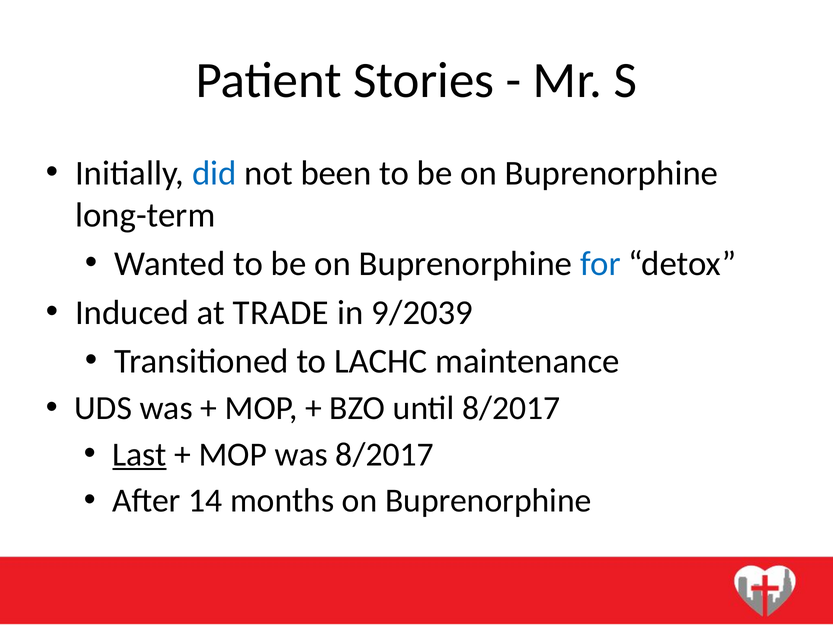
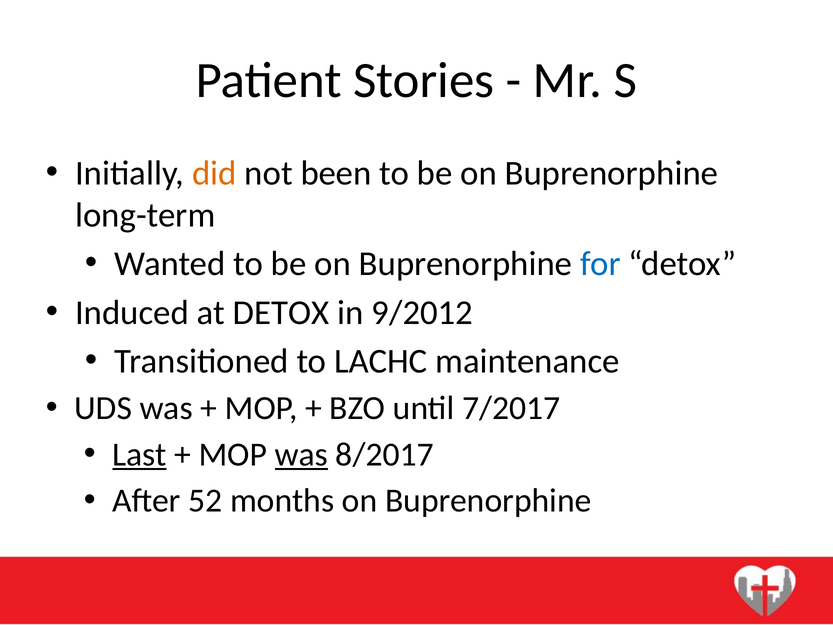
did colour: blue -> orange
at TRADE: TRADE -> DETOX
9/2039: 9/2039 -> 9/2012
until 8/2017: 8/2017 -> 7/2017
was at (301, 454) underline: none -> present
14: 14 -> 52
